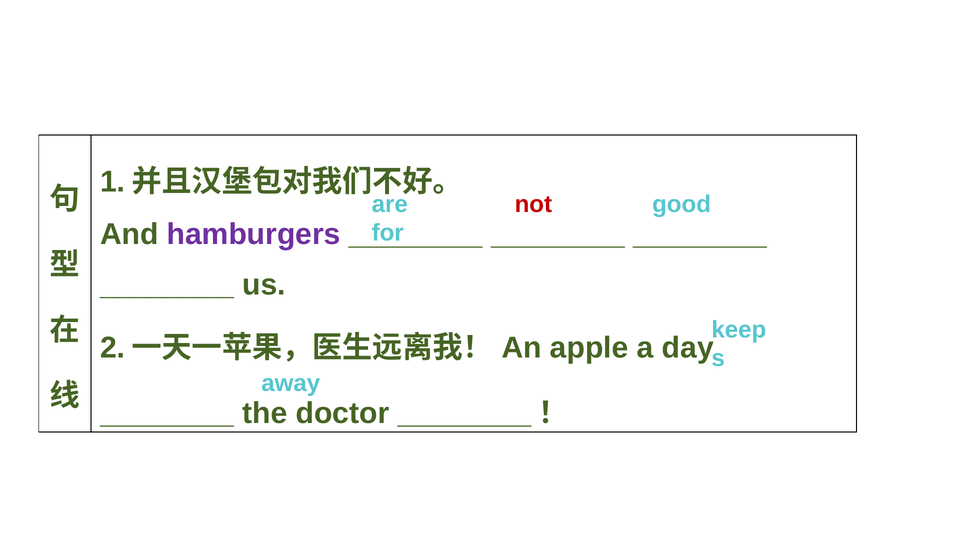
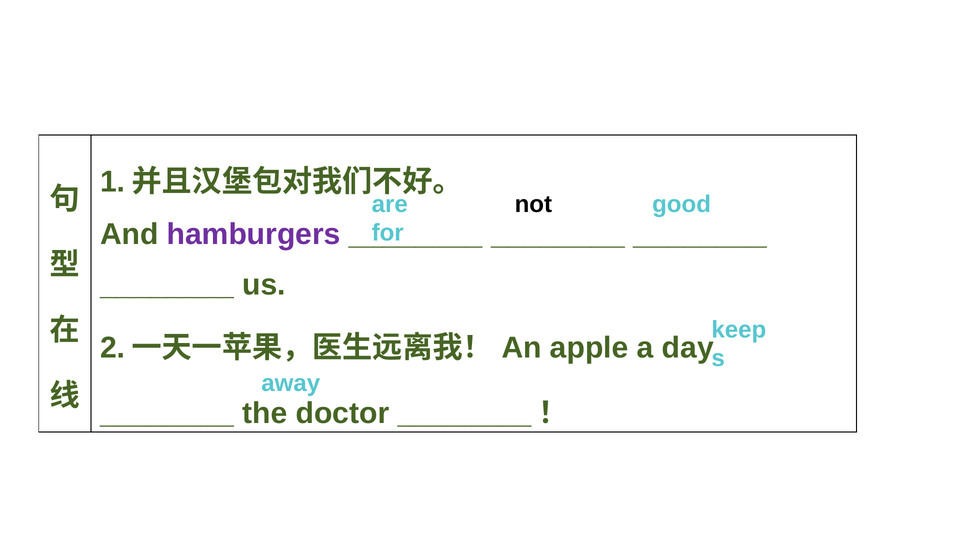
not colour: red -> black
